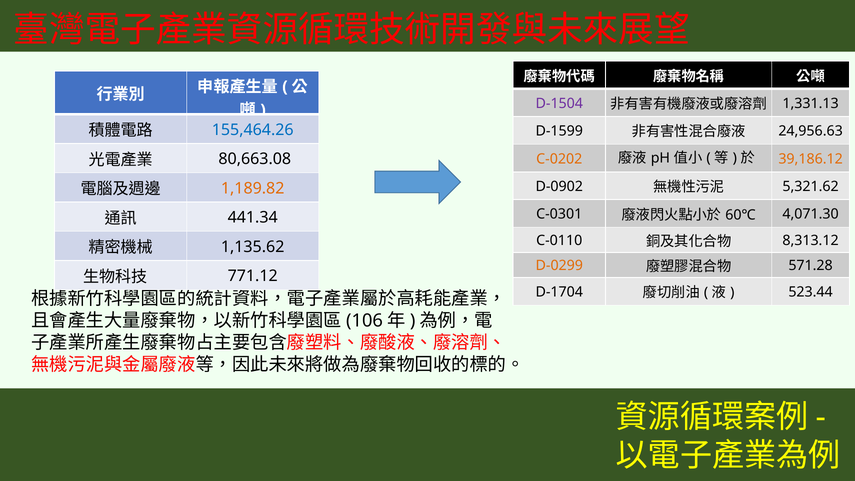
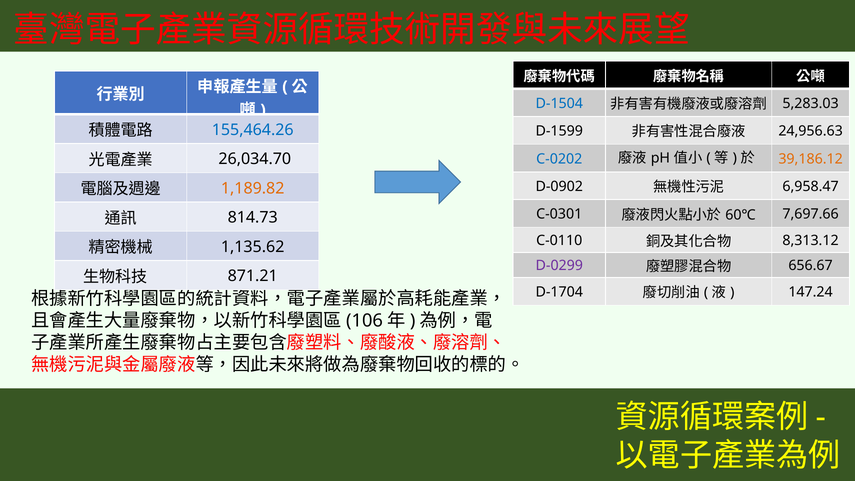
D-1504 colour: purple -> blue
1,331.13: 1,331.13 -> 5,283.03
80,663.08: 80,663.08 -> 26,034.70
C-0202 colour: orange -> blue
5,321.62: 5,321.62 -> 6,958.47
4,071.30: 4,071.30 -> 7,697.66
441.34: 441.34 -> 814.73
D-0299 colour: orange -> purple
571.28: 571.28 -> 656.67
771.12: 771.12 -> 871.21
523.44: 523.44 -> 147.24
